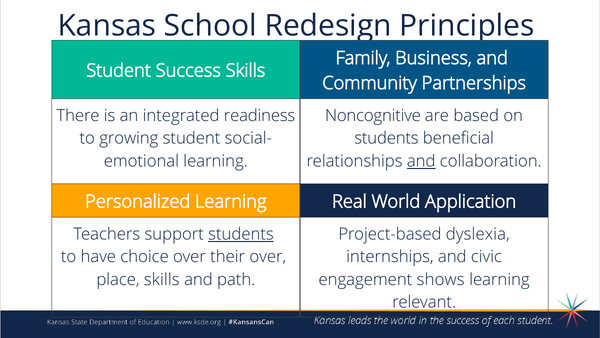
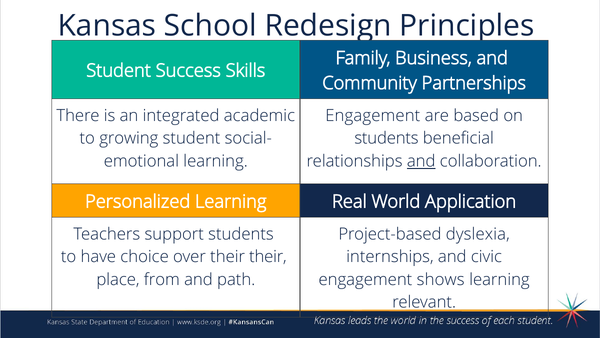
readiness: readiness -> academic
Noncognitive at (373, 115): Noncognitive -> Engagement
students at (241, 234) underline: present -> none
their over: over -> their
place skills: skills -> from
